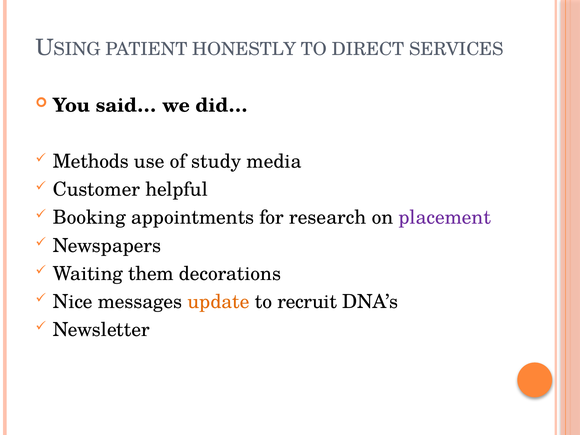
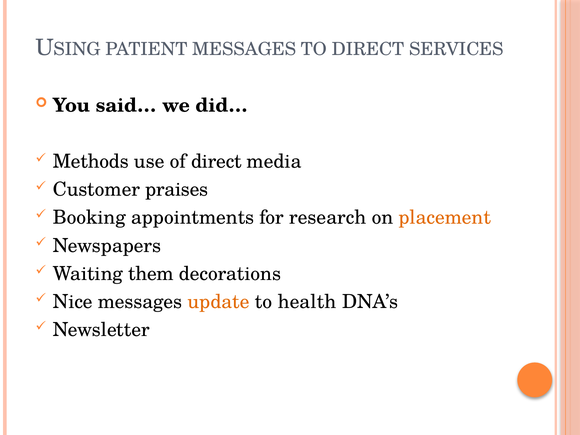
PATIENT HONESTLY: HONESTLY -> MESSAGES
of study: study -> direct
helpful: helpful -> praises
placement colour: purple -> orange
recruit: recruit -> health
